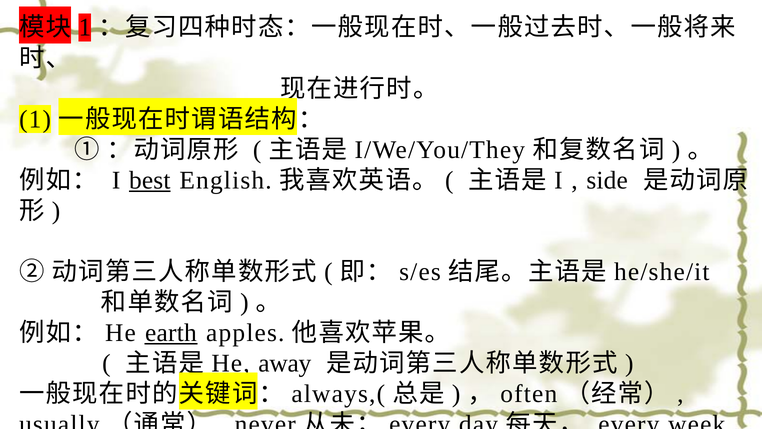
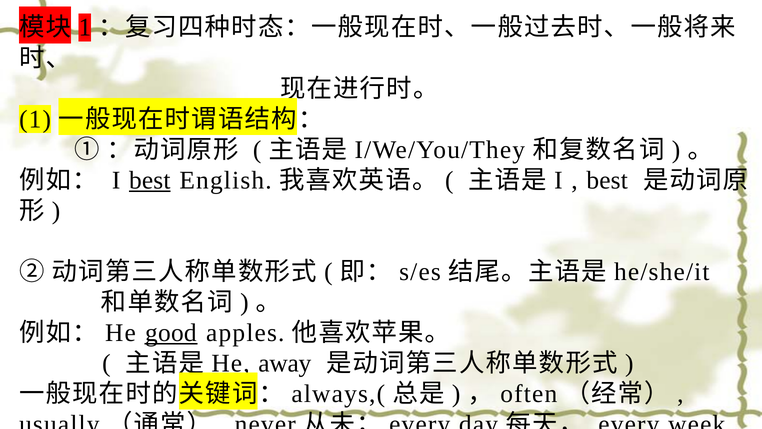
side at (607, 180): side -> best
earth: earth -> good
